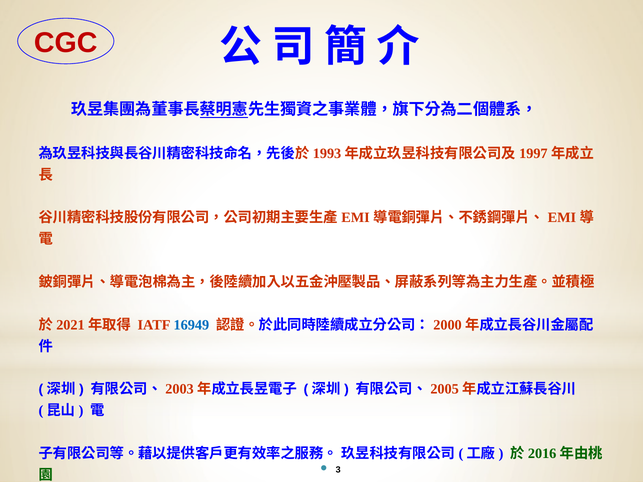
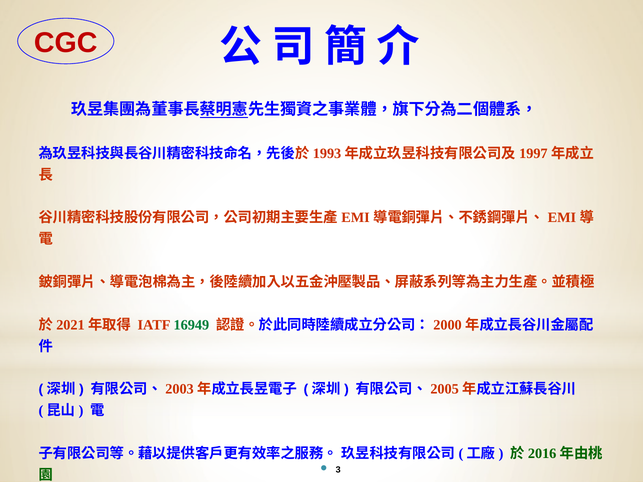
16949 colour: blue -> green
